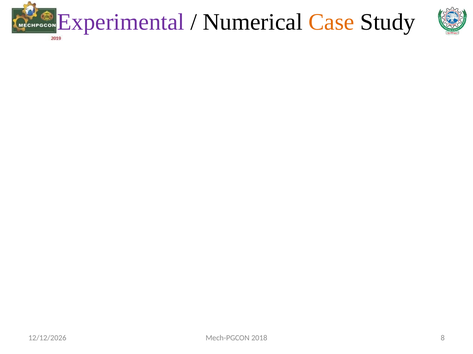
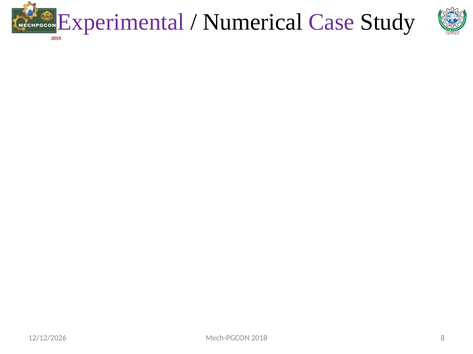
Case colour: orange -> purple
